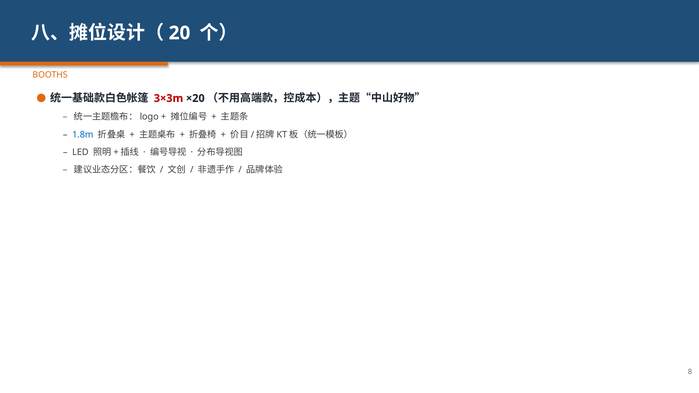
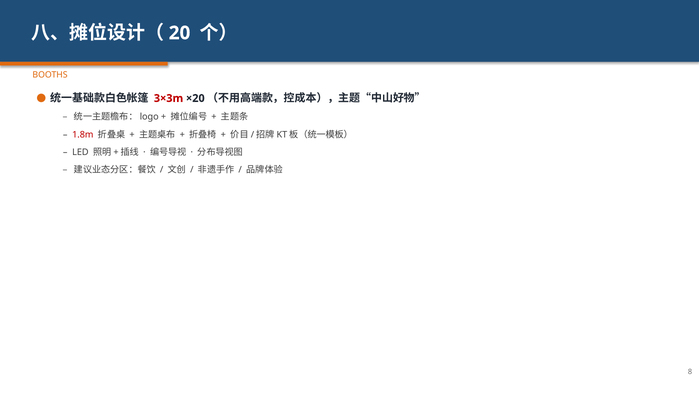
1.8m colour: blue -> red
